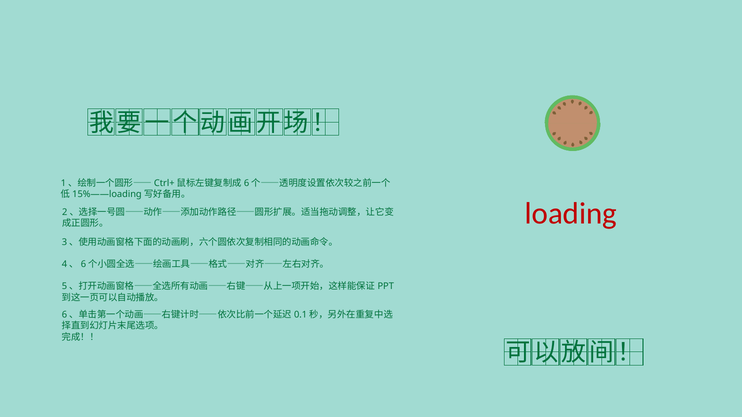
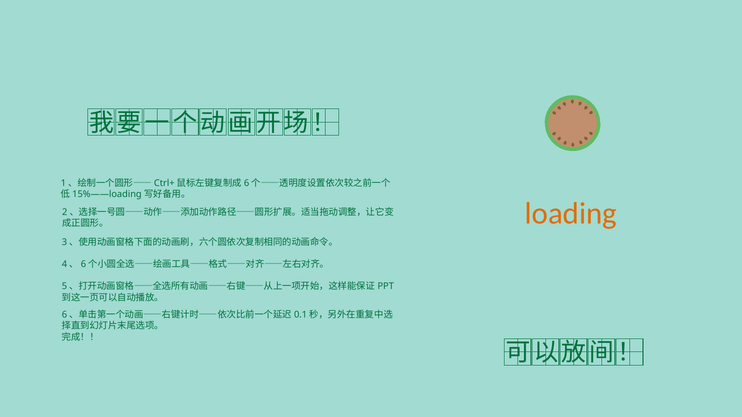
loading colour: red -> orange
